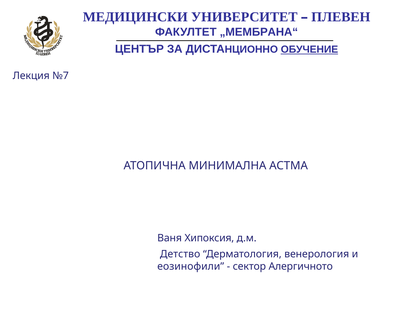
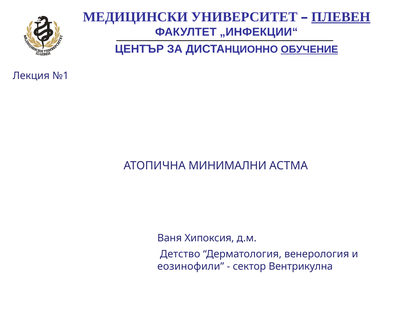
ПЛЕВЕН underline: none -> present
„МЕМБРАНА“: „МЕМБРАНА“ -> „ИНФЕКЦИИ“
№7: №7 -> №1
МИНИМАЛНА: МИНИМАЛНА -> МИНИМАЛНИ
Алергичното: Алергичното -> Вентрикулна
